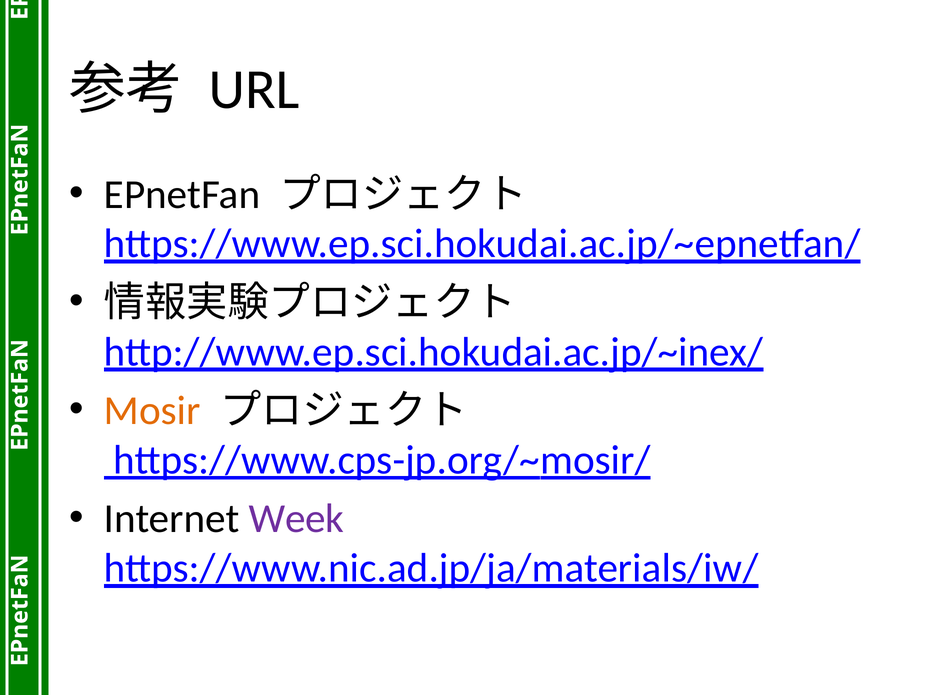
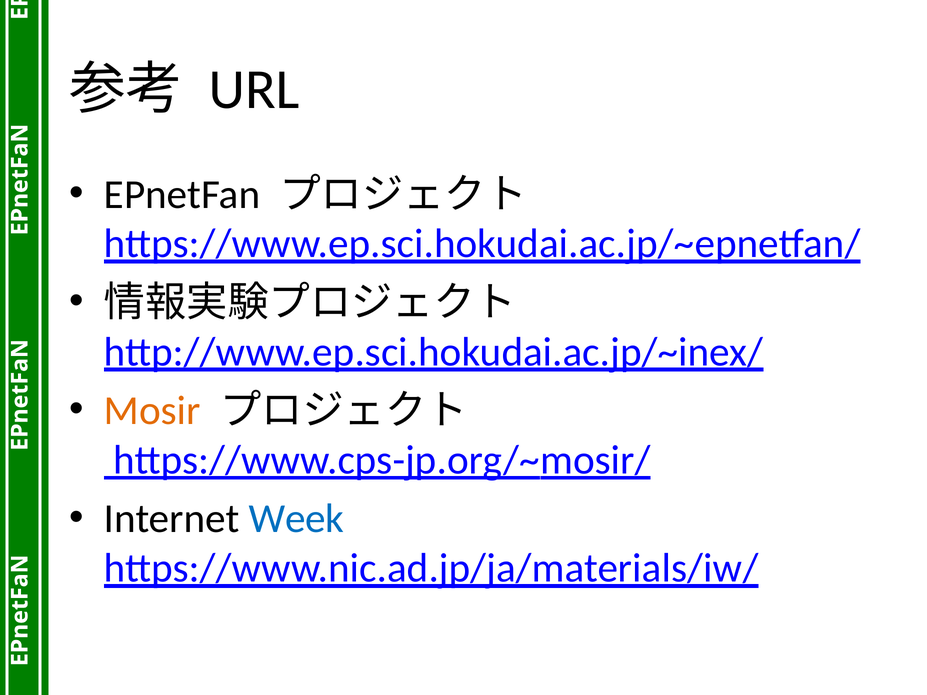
Week colour: purple -> blue
